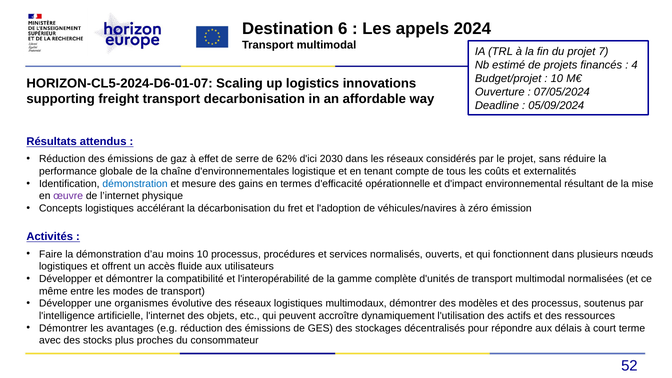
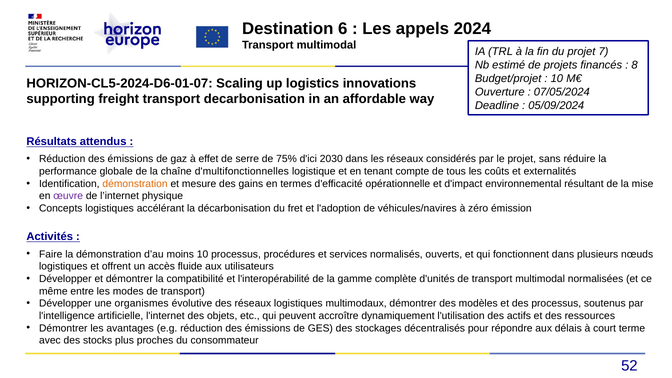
4: 4 -> 8
62%: 62% -> 75%
d'environnementales: d'environnementales -> d'multifonctionnelles
démonstration at (135, 184) colour: blue -> orange
